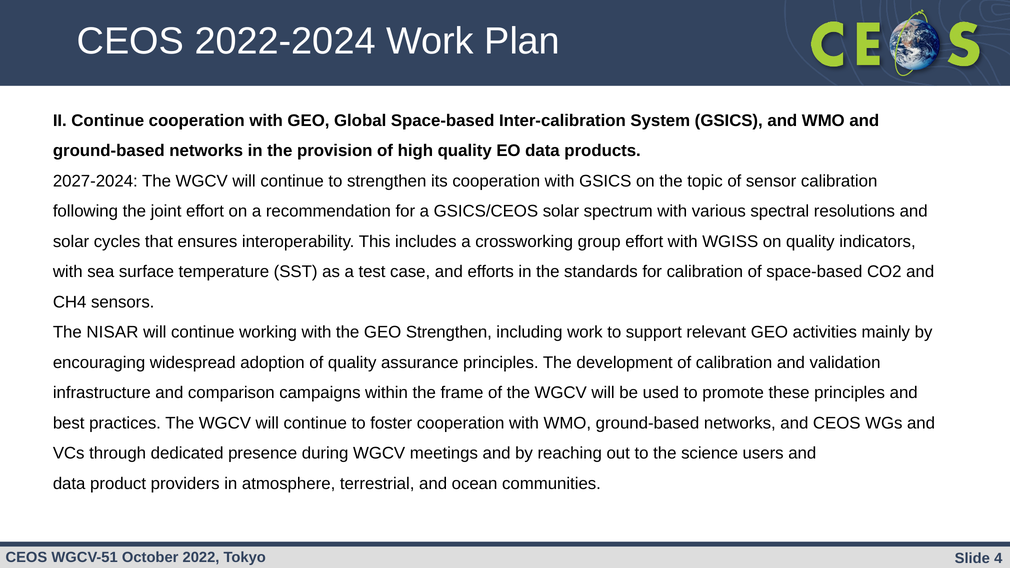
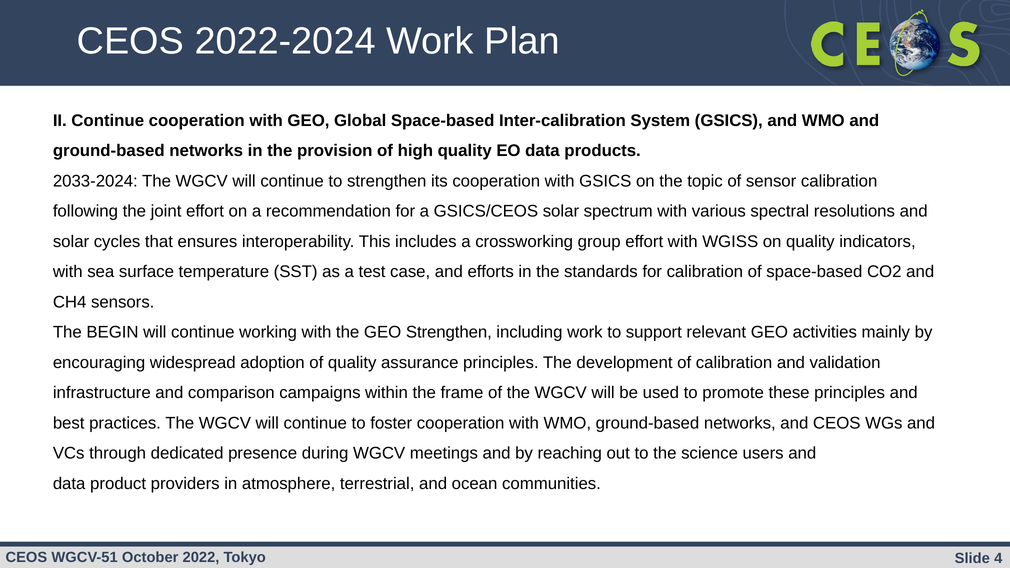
2027-2024: 2027-2024 -> 2033-2024
NISAR: NISAR -> BEGIN
